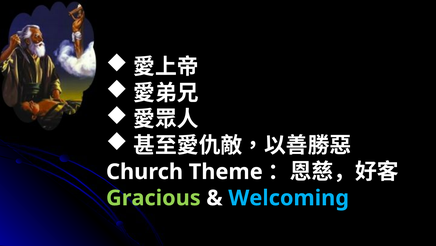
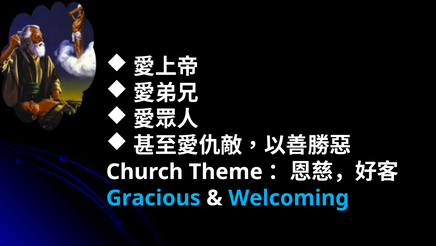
Gracious colour: light green -> light blue
